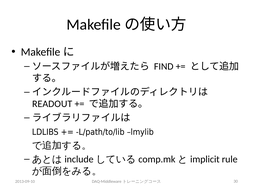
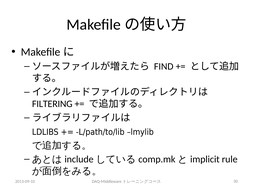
READOUT: READOUT -> FILTERING
